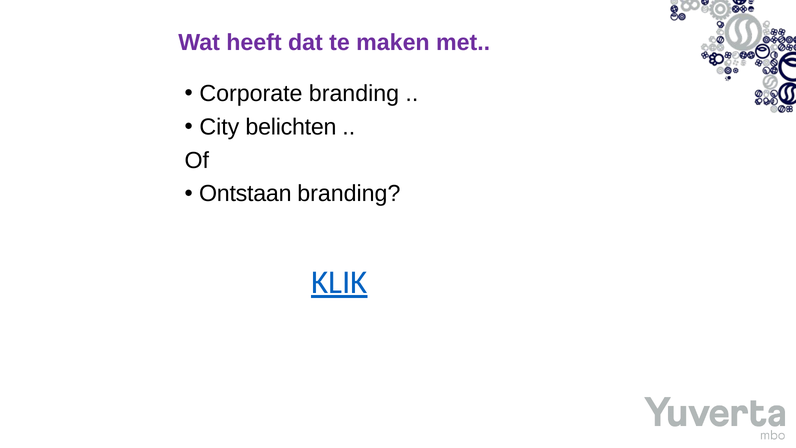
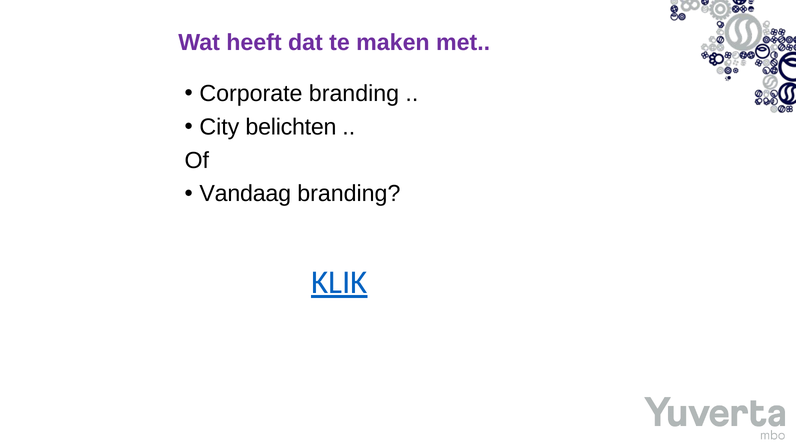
Ontstaan: Ontstaan -> Vandaag
